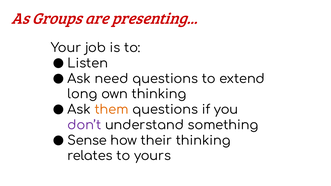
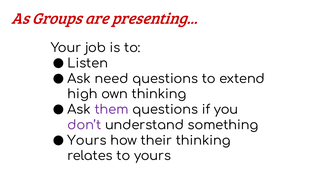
long: long -> high
them colour: orange -> purple
Sense at (87, 141): Sense -> Yours
